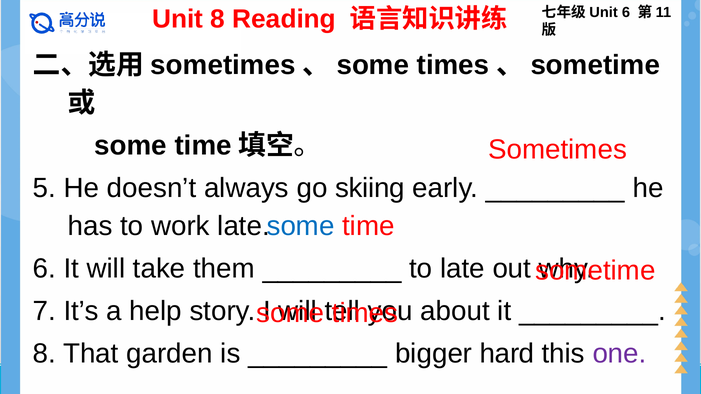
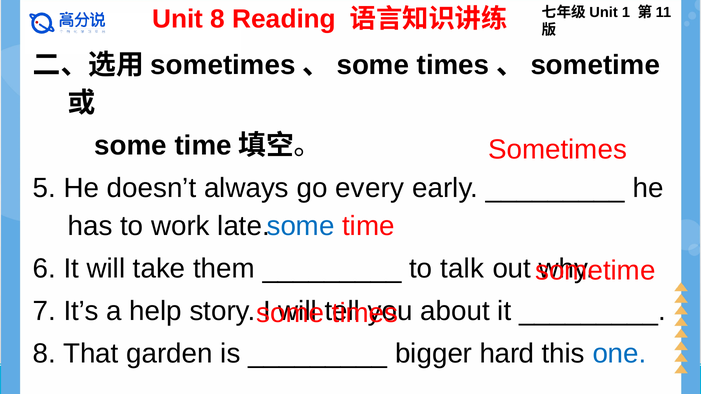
6 at (626, 12): 6 -> 1
skiing: skiing -> every
to late: late -> talk
one colour: purple -> blue
